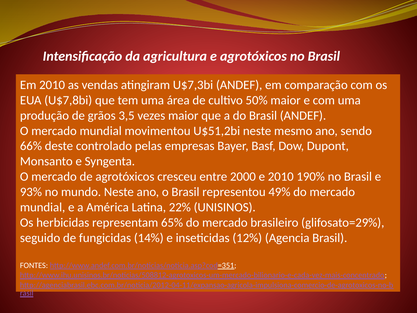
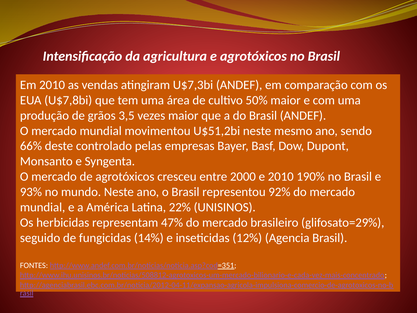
49%: 49% -> 92%
65%: 65% -> 47%
